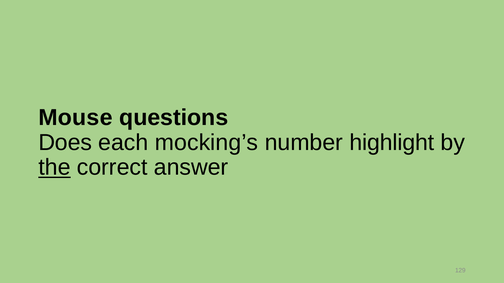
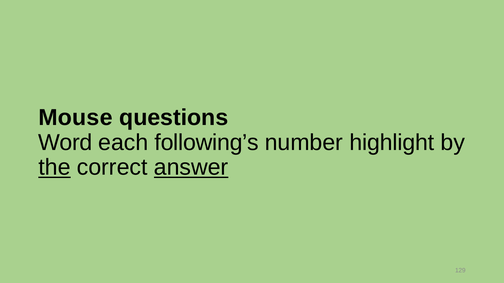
Does: Does -> Word
mocking’s: mocking’s -> following’s
answer underline: none -> present
